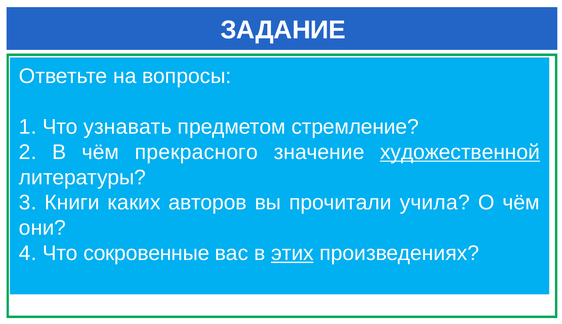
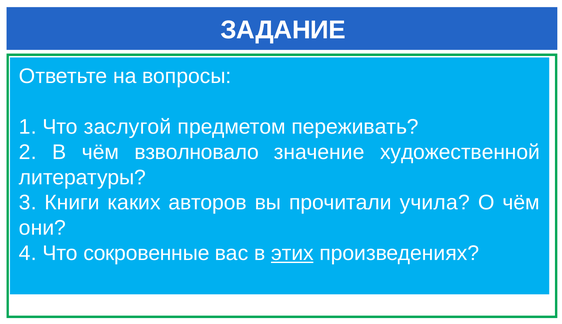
узнавать: узнавать -> заслугой
стремление: стремление -> переживать
прекрасного: прекрасного -> взволновало
художественной underline: present -> none
